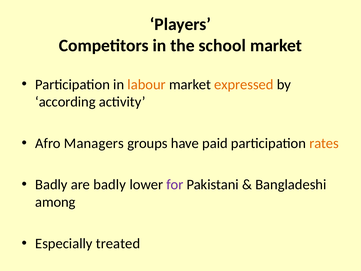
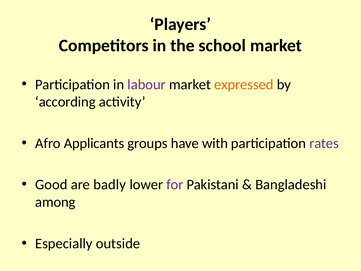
labour colour: orange -> purple
Managers: Managers -> Applicants
paid: paid -> with
rates colour: orange -> purple
Badly at (51, 184): Badly -> Good
treated: treated -> outside
